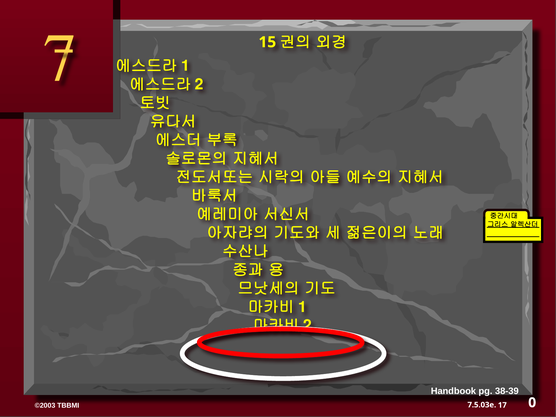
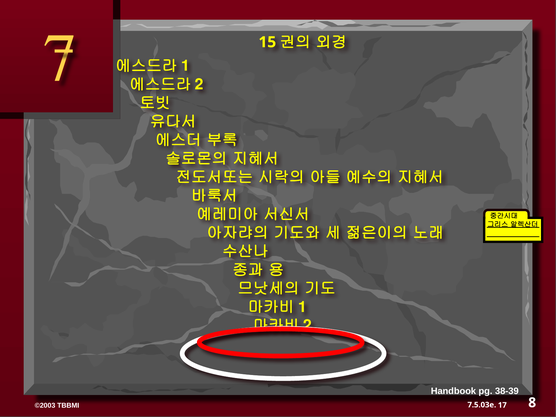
0: 0 -> 8
